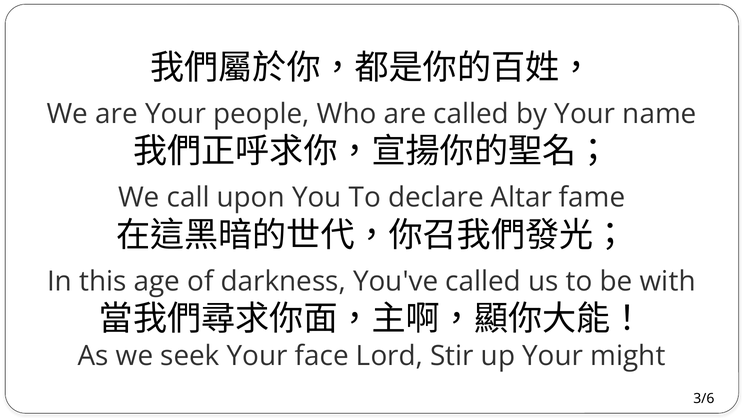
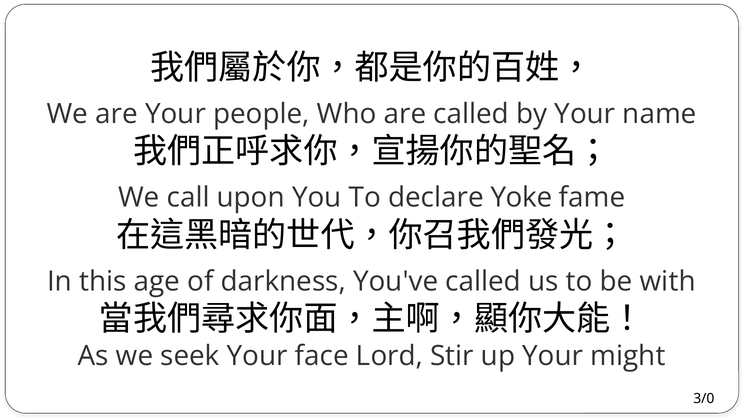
Altar: Altar -> Yoke
3/6: 3/6 -> 3/0
